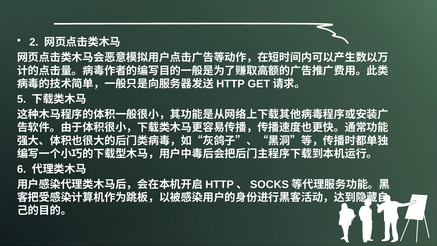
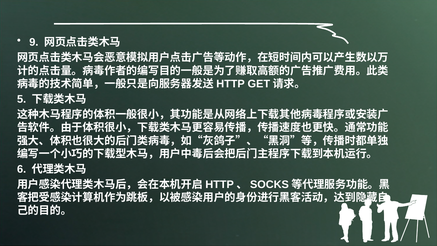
2: 2 -> 9
